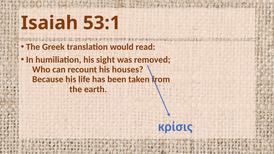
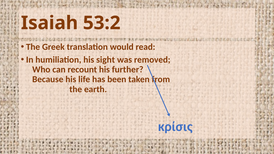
53:1: 53:1 -> 53:2
houses: houses -> further
